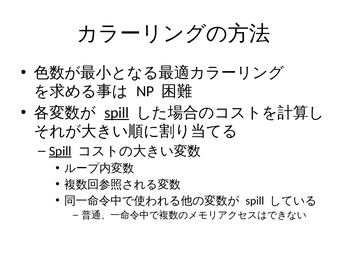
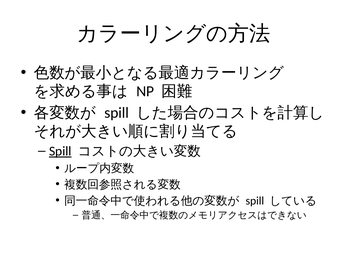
spill at (117, 113) underline: present -> none
